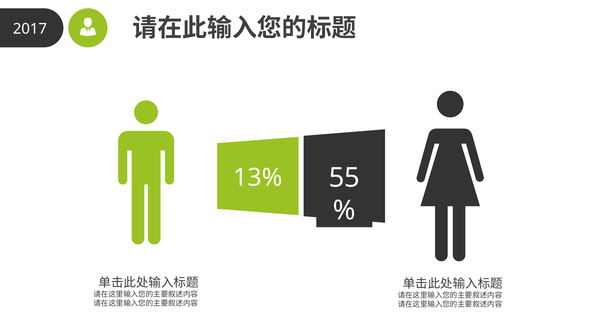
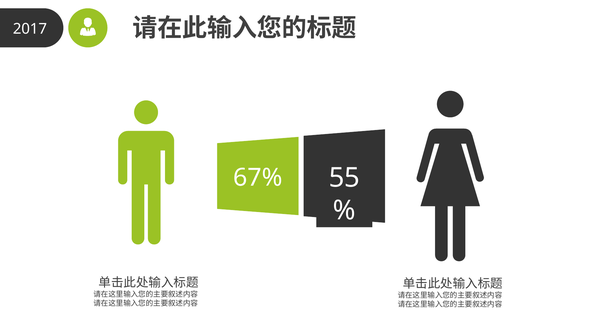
13%: 13% -> 67%
